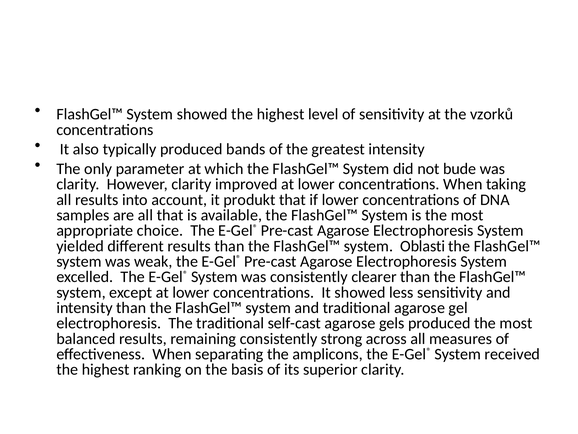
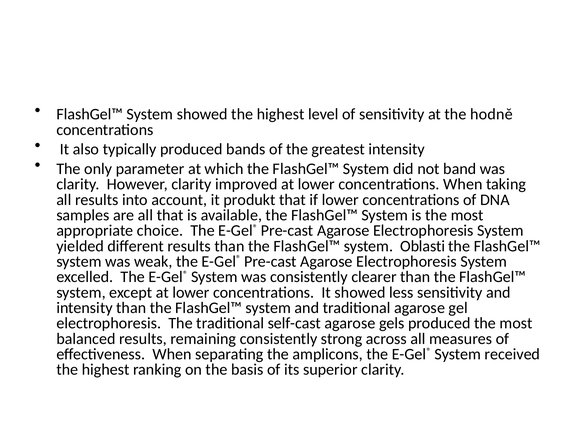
vzorků: vzorků -> hodně
bude: bude -> band
